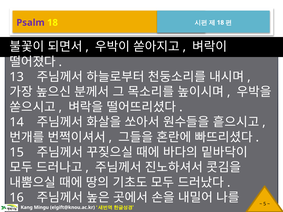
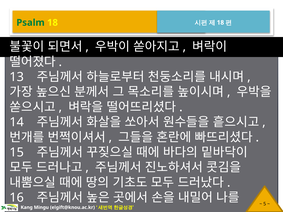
Psalm colour: purple -> green
